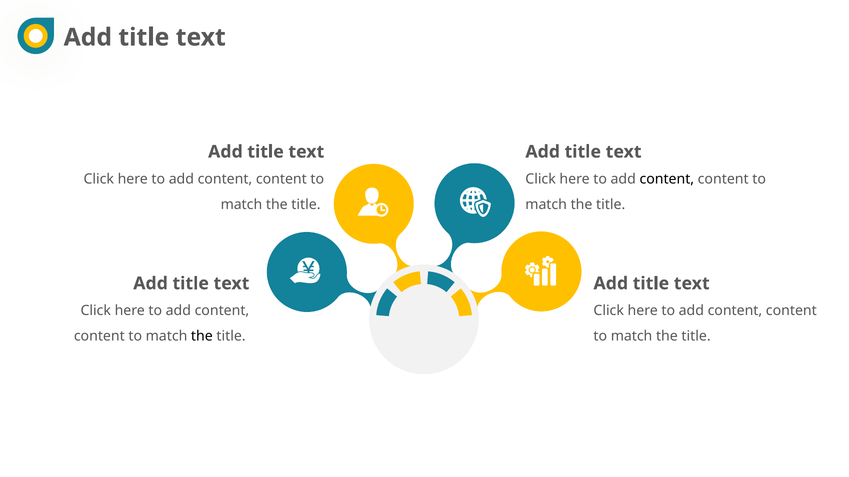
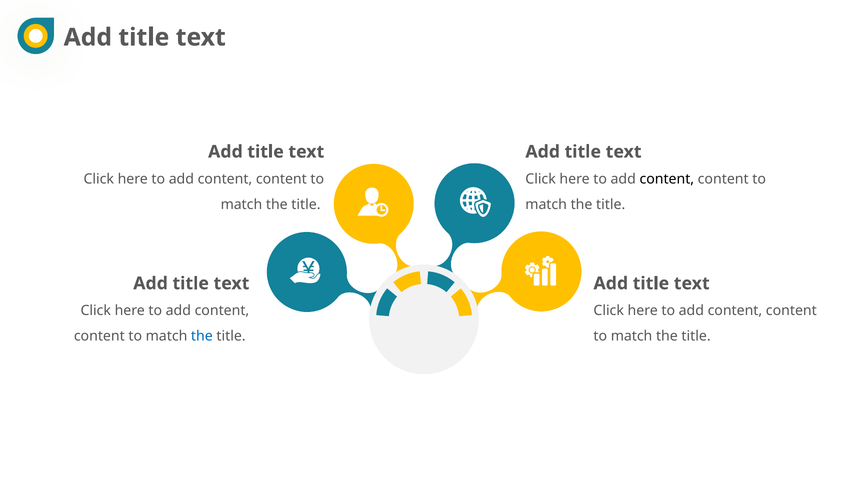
the at (202, 337) colour: black -> blue
